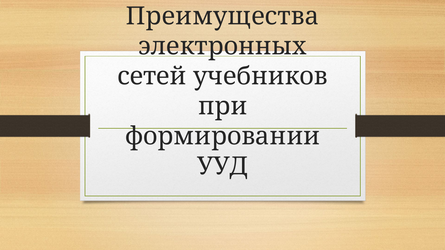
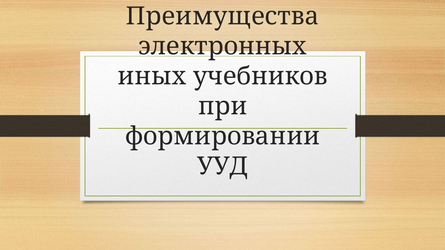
сетей: сетей -> иных
